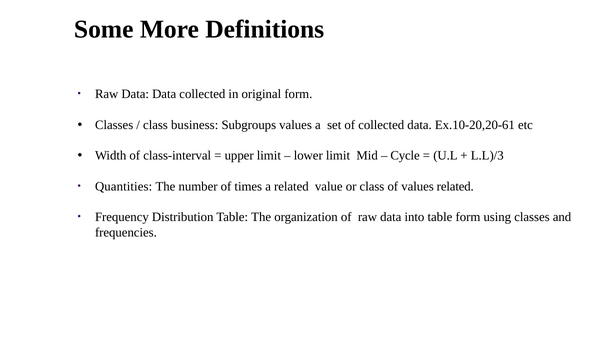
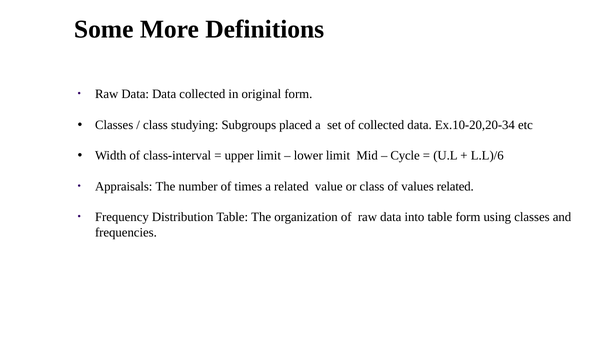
business: business -> studying
Subgroups values: values -> placed
Ex.10-20,20-61: Ex.10-20,20-61 -> Ex.10-20,20-34
L.L)/3: L.L)/3 -> L.L)/6
Quantities: Quantities -> Appraisals
